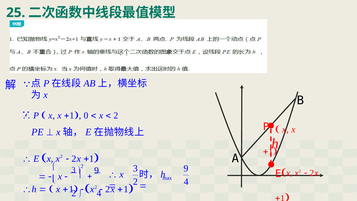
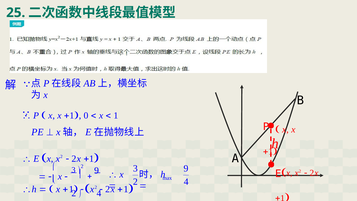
2 at (116, 116): 2 -> 1
